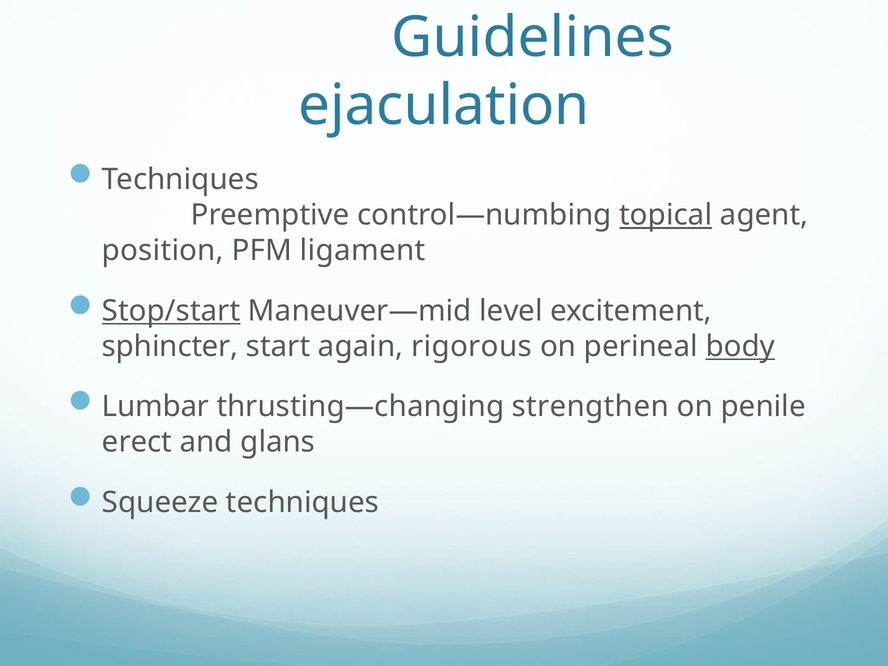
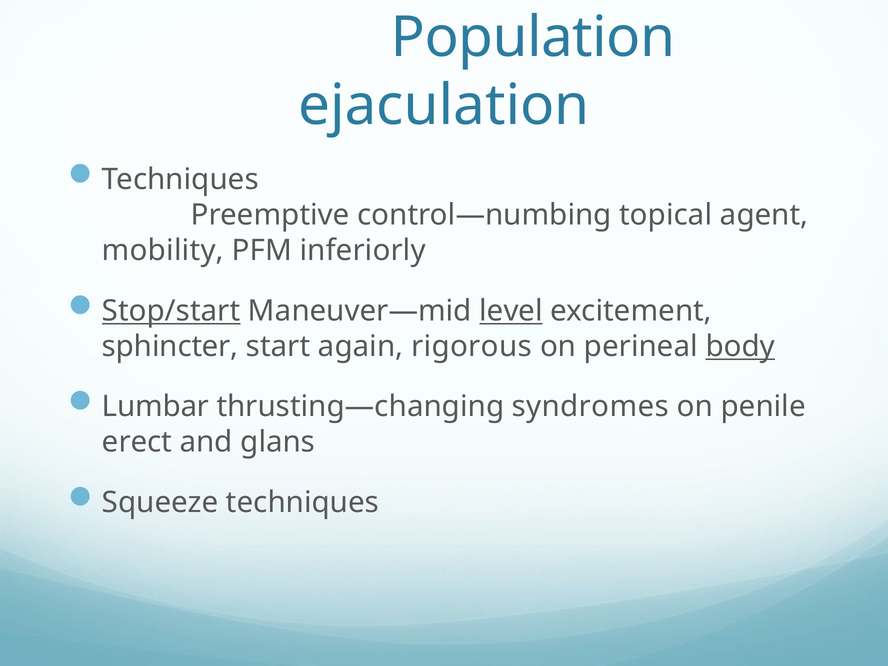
Guidelines: Guidelines -> Population
topical underline: present -> none
position: position -> mobility
ligament: ligament -> inferiorly
level underline: none -> present
strengthen: strengthen -> syndromes
